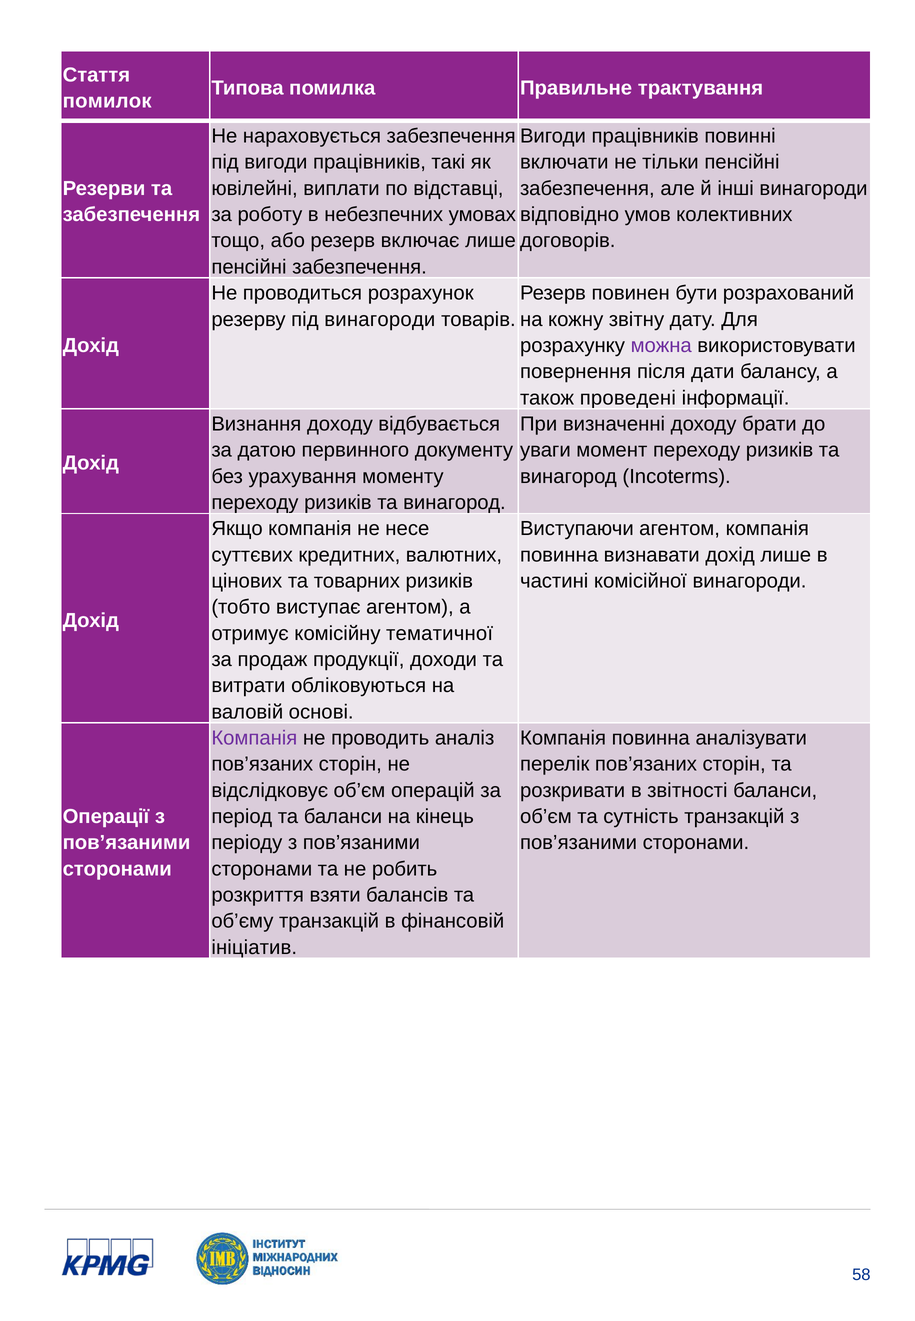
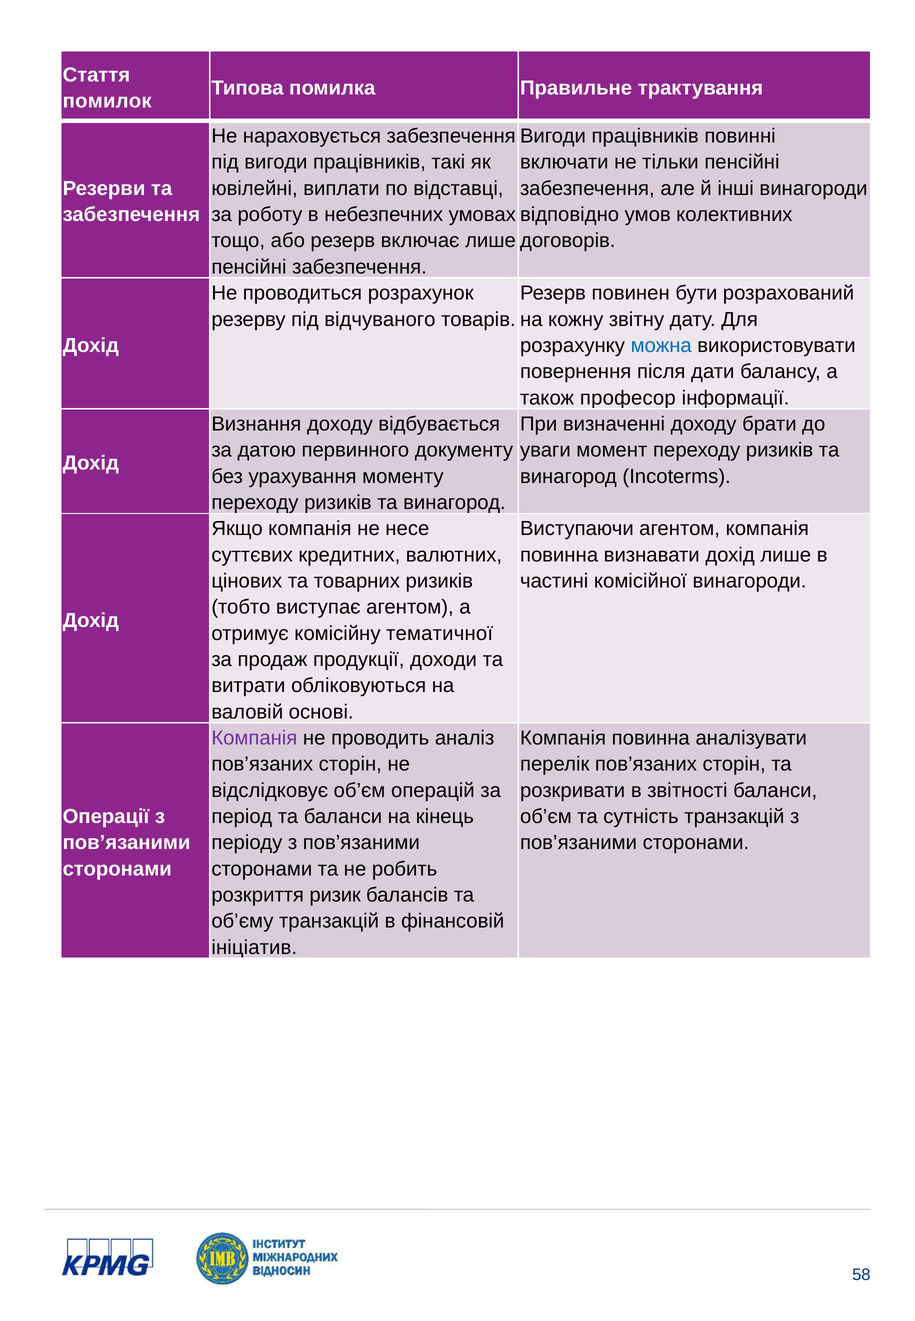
під винагороди: винагороди -> відчуваного
можна colour: purple -> blue
проведені: проведені -> професор
взяти: взяти -> ризик
